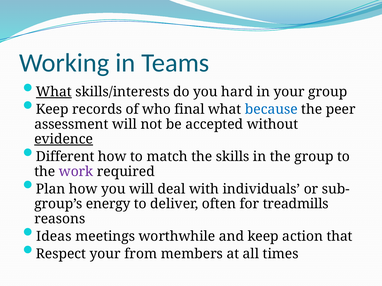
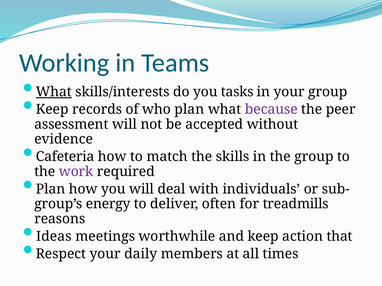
hard: hard -> tasks
who final: final -> plan
because colour: blue -> purple
evidence underline: present -> none
Different: Different -> Cafeteria
from: from -> daily
